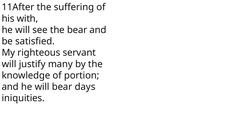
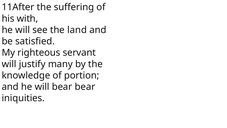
the bear: bear -> land
bear days: days -> bear
